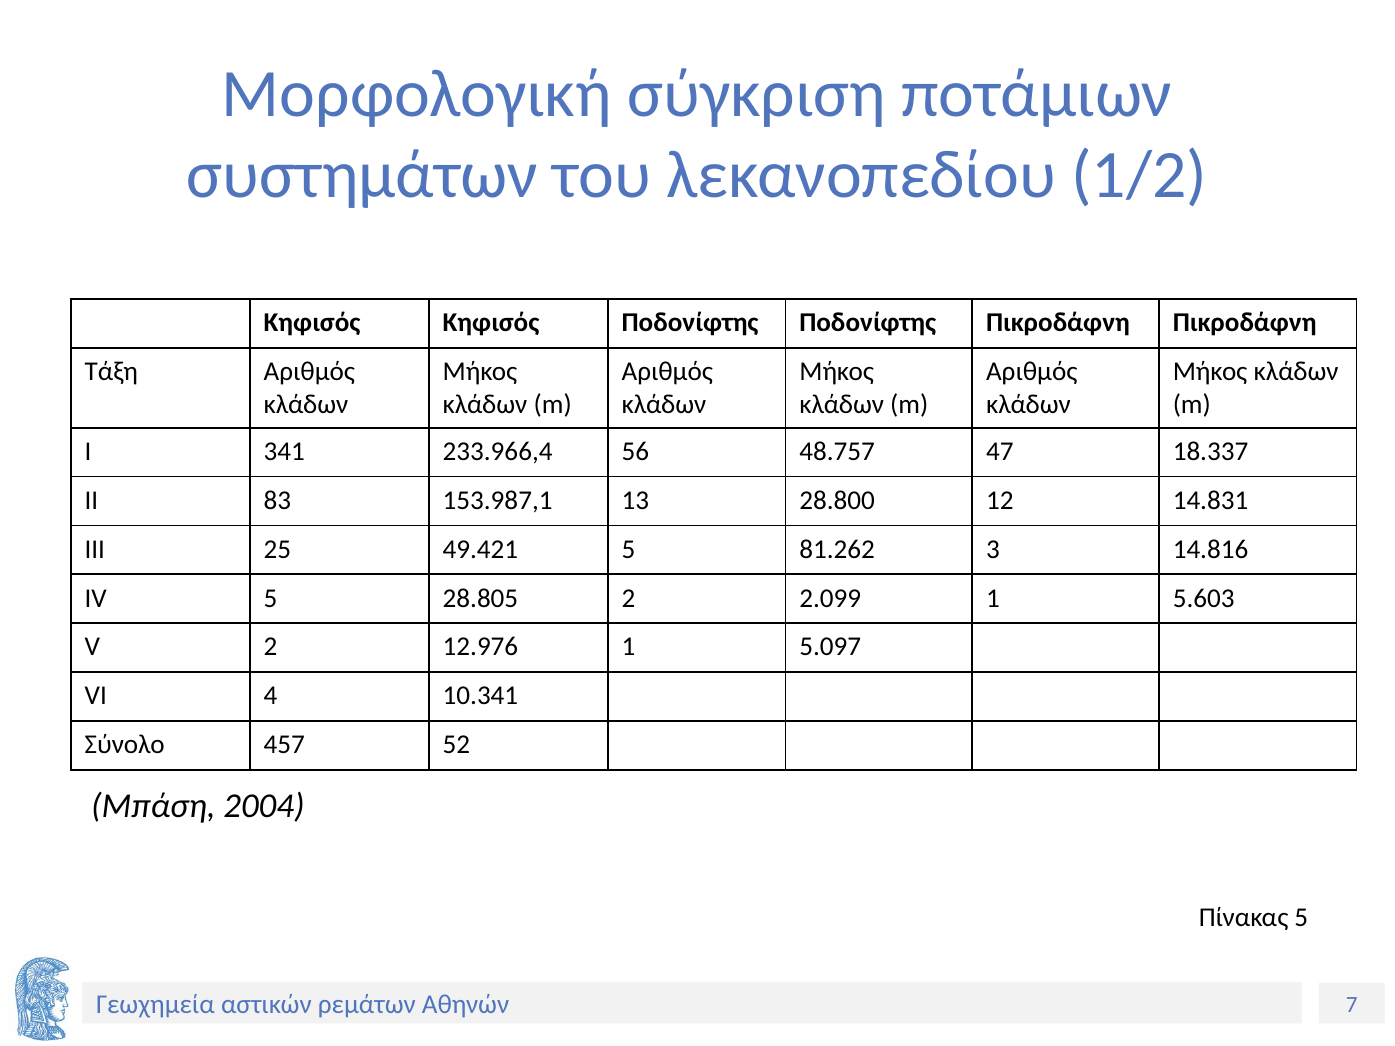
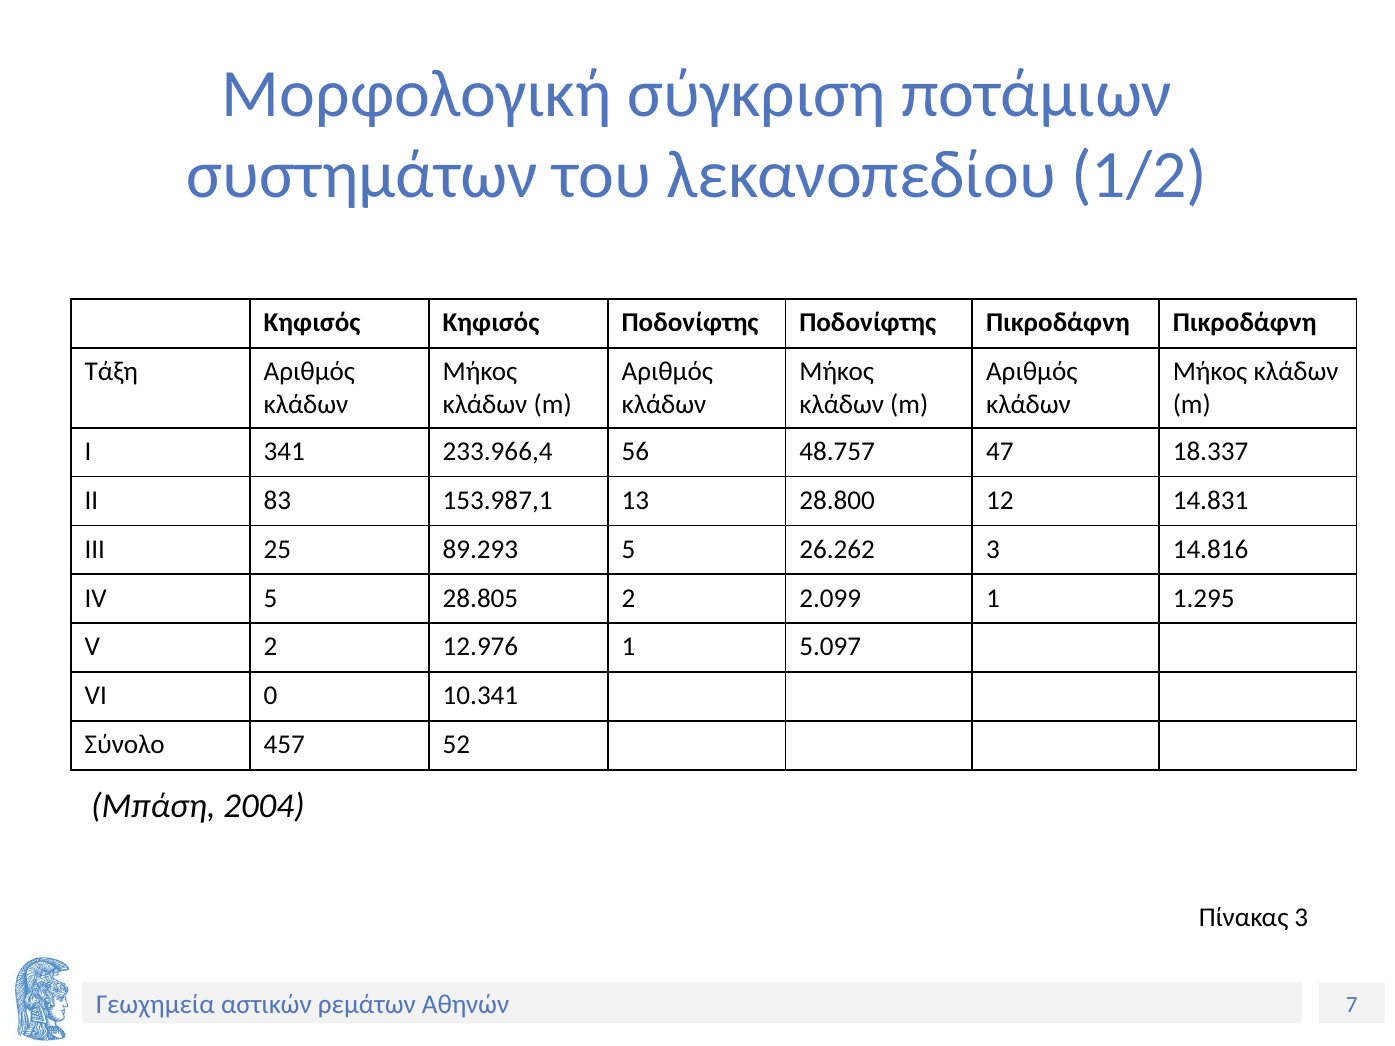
49.421: 49.421 -> 89.293
81.262: 81.262 -> 26.262
5.603: 5.603 -> 1.295
4: 4 -> 0
Πίνακας 5: 5 -> 3
